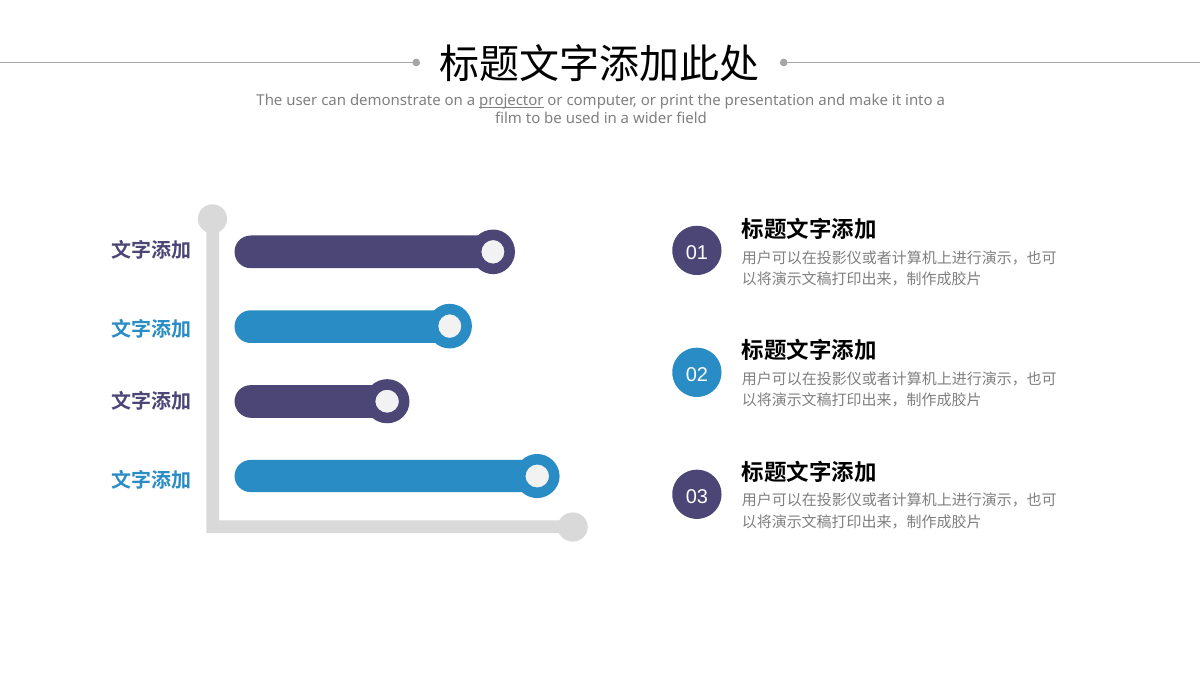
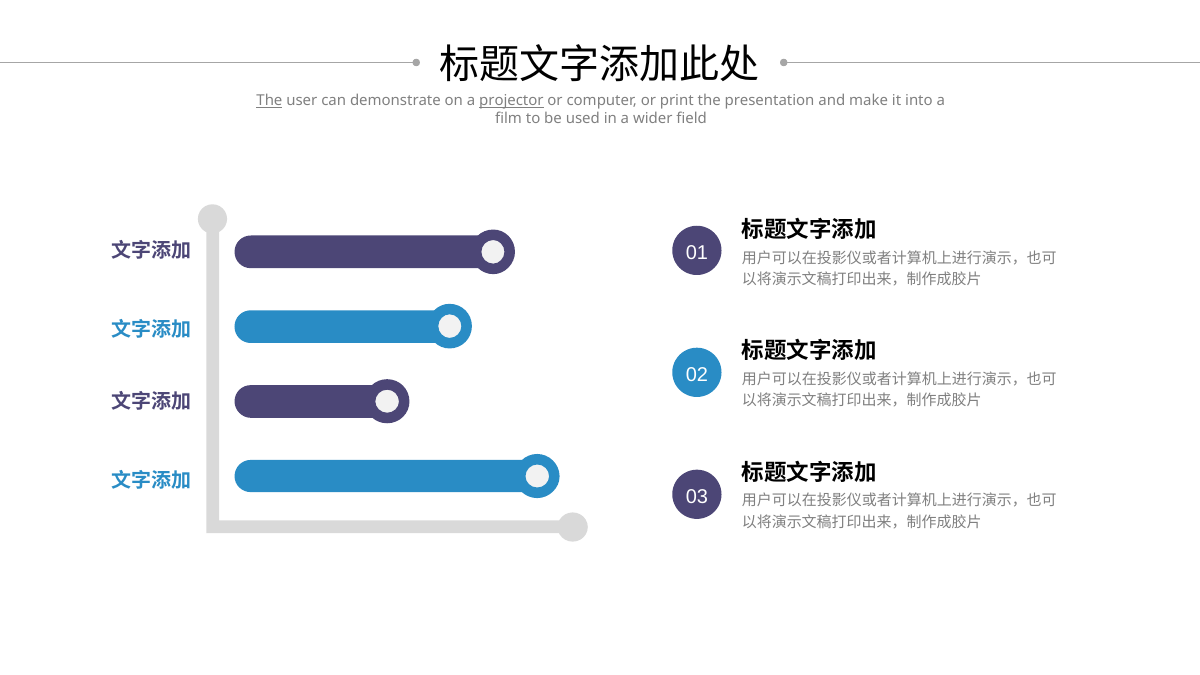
The at (269, 101) underline: none -> present
